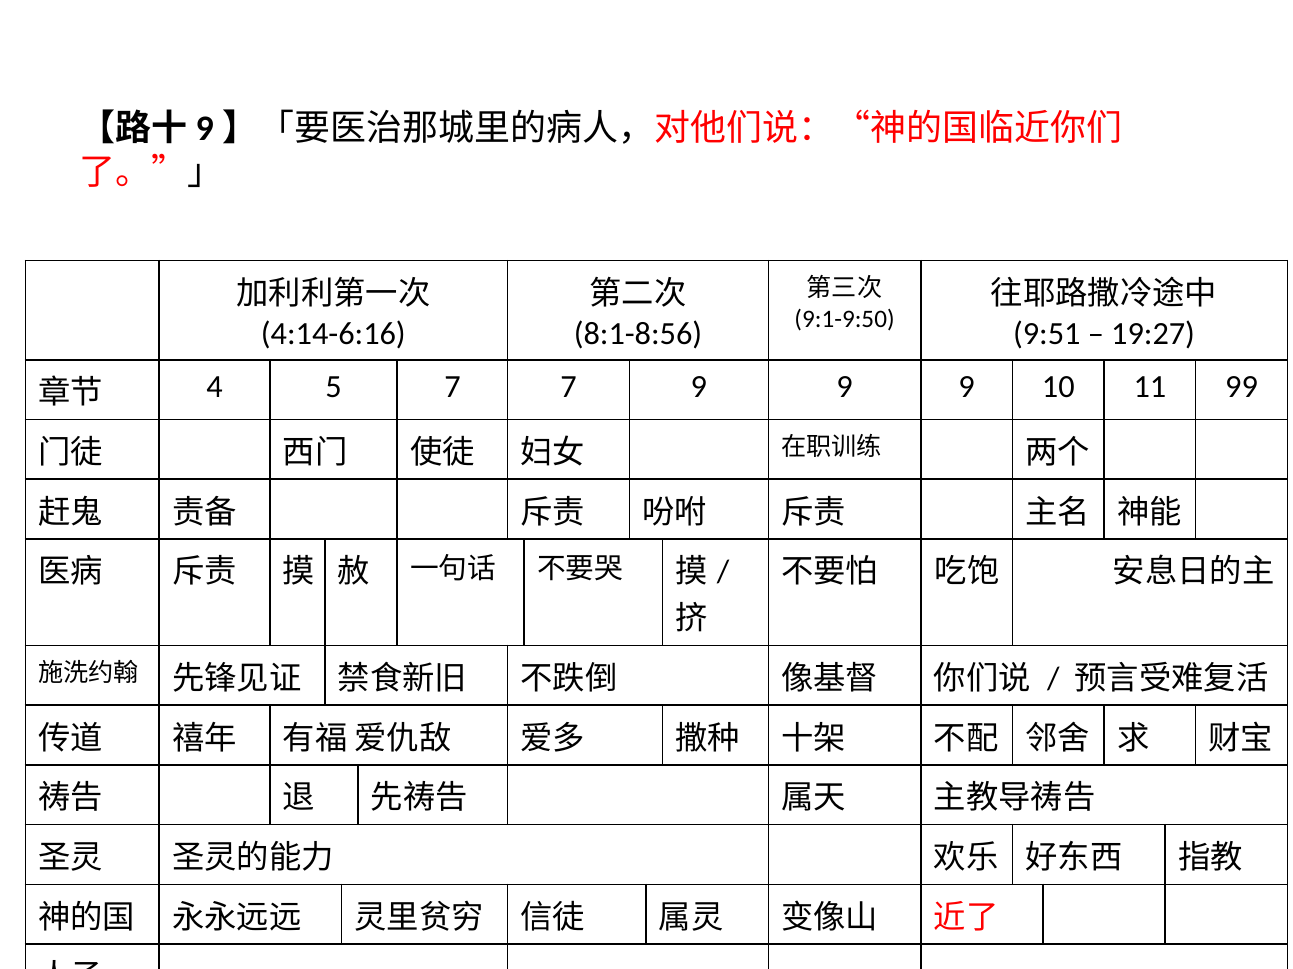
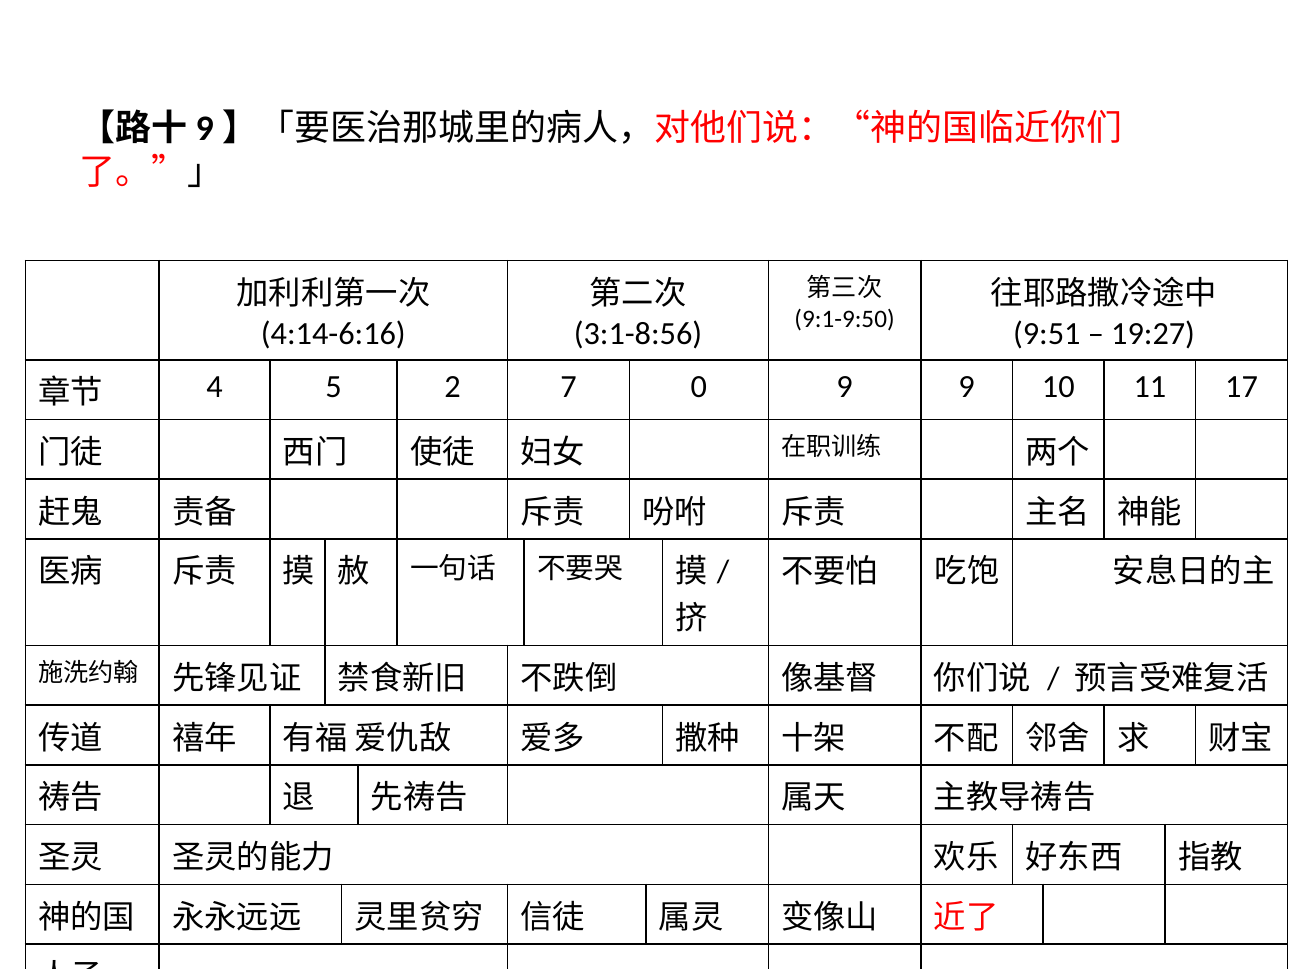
8:1-8:56: 8:1-8:56 -> 3:1-8:56
5 7: 7 -> 2
7 9: 9 -> 0
99: 99 -> 17
